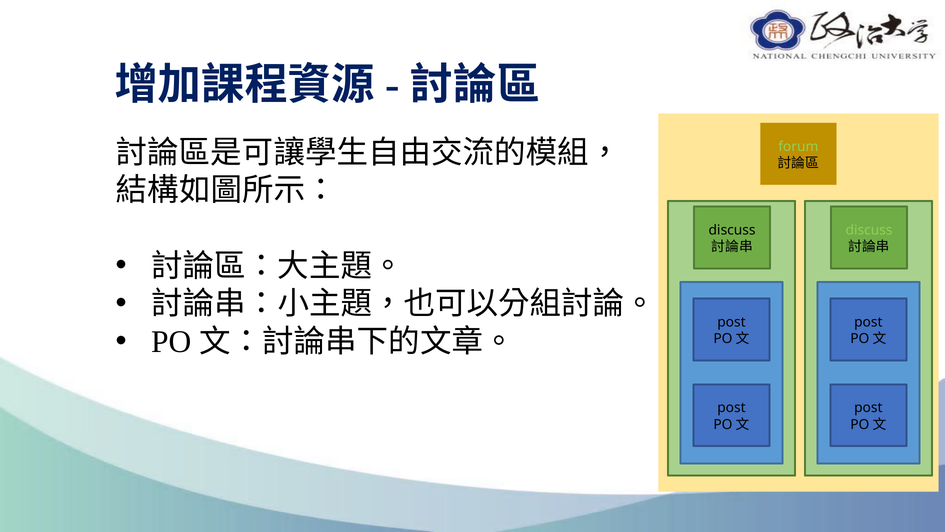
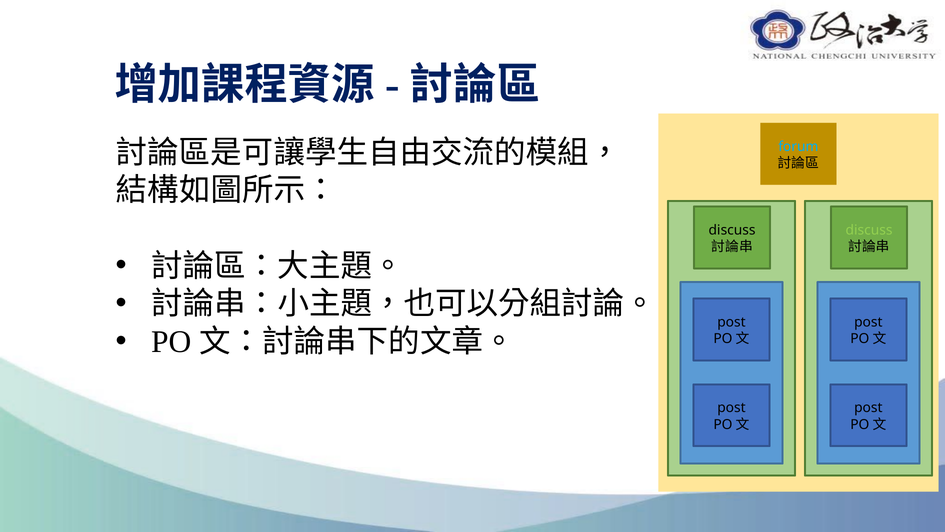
forum colour: light green -> light blue
